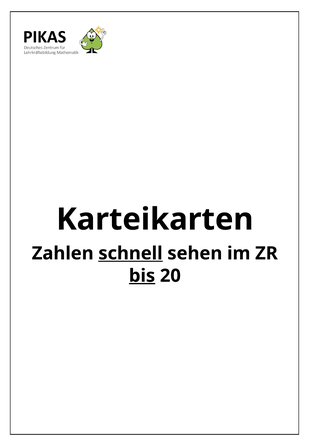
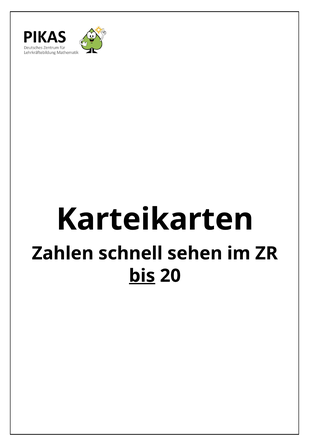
schnell underline: present -> none
